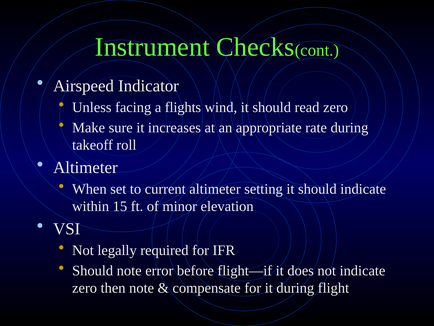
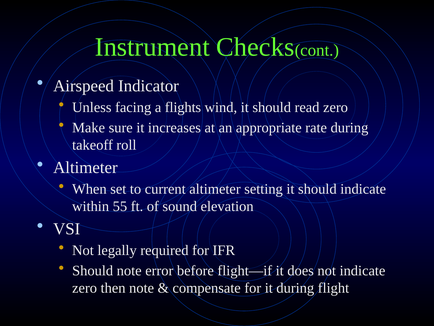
15: 15 -> 55
minor: minor -> sound
